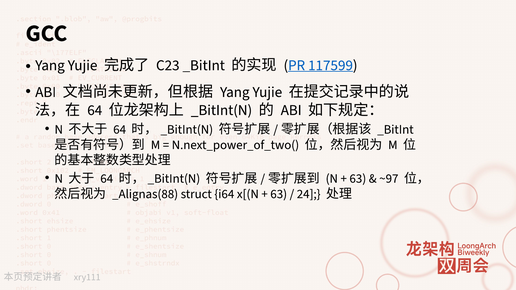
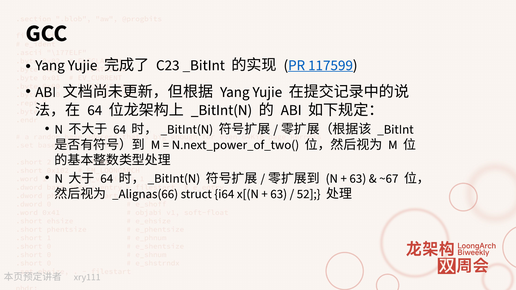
~97: ~97 -> ~67
_Alignas(88: _Alignas(88 -> _Alignas(66
24: 24 -> 52
